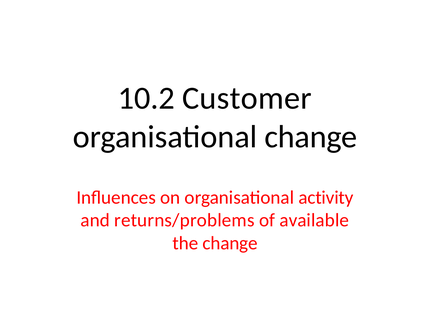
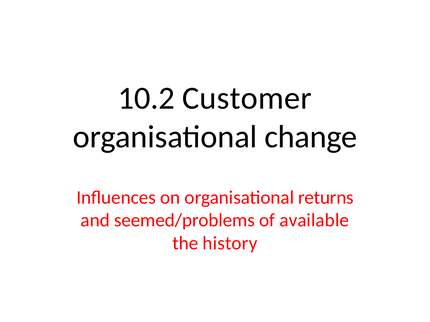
activity: activity -> returns
returns/problems: returns/problems -> seemed/problems
the change: change -> history
